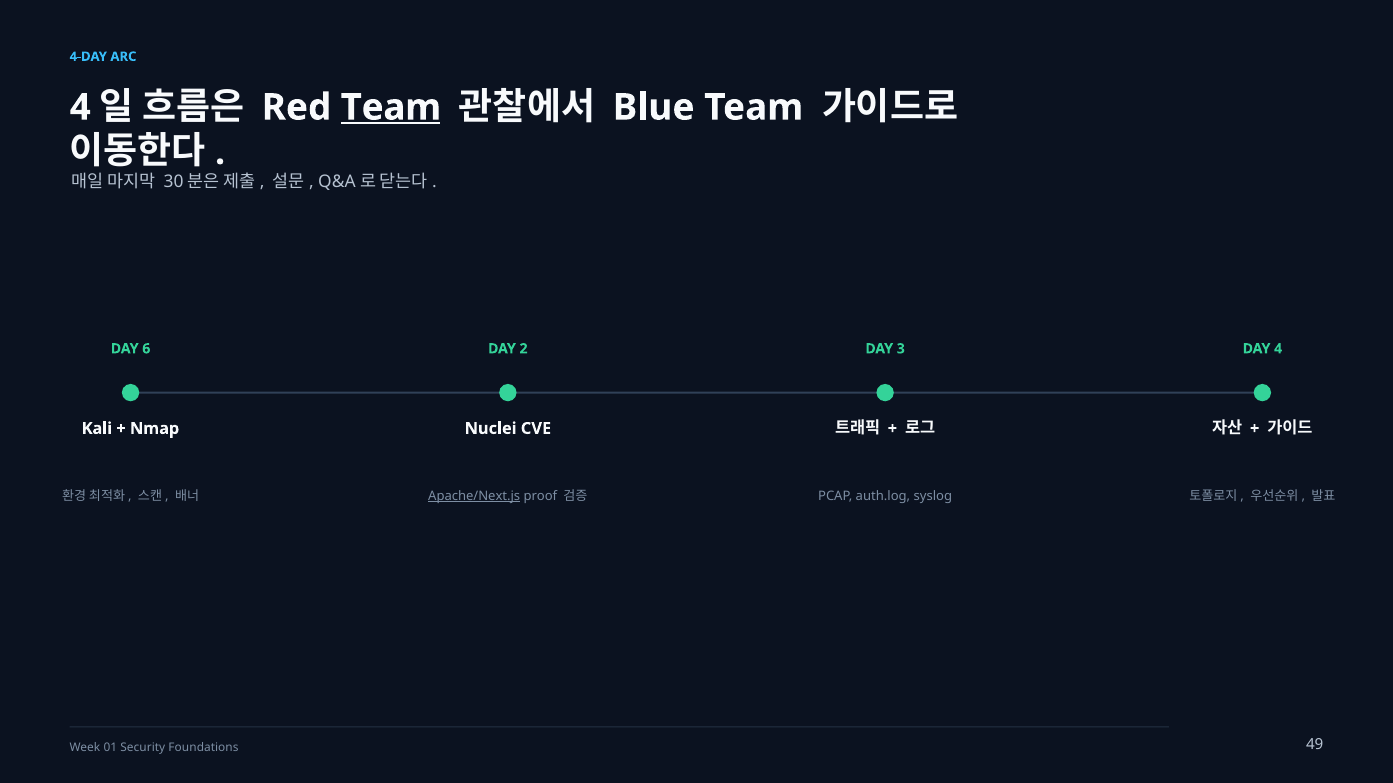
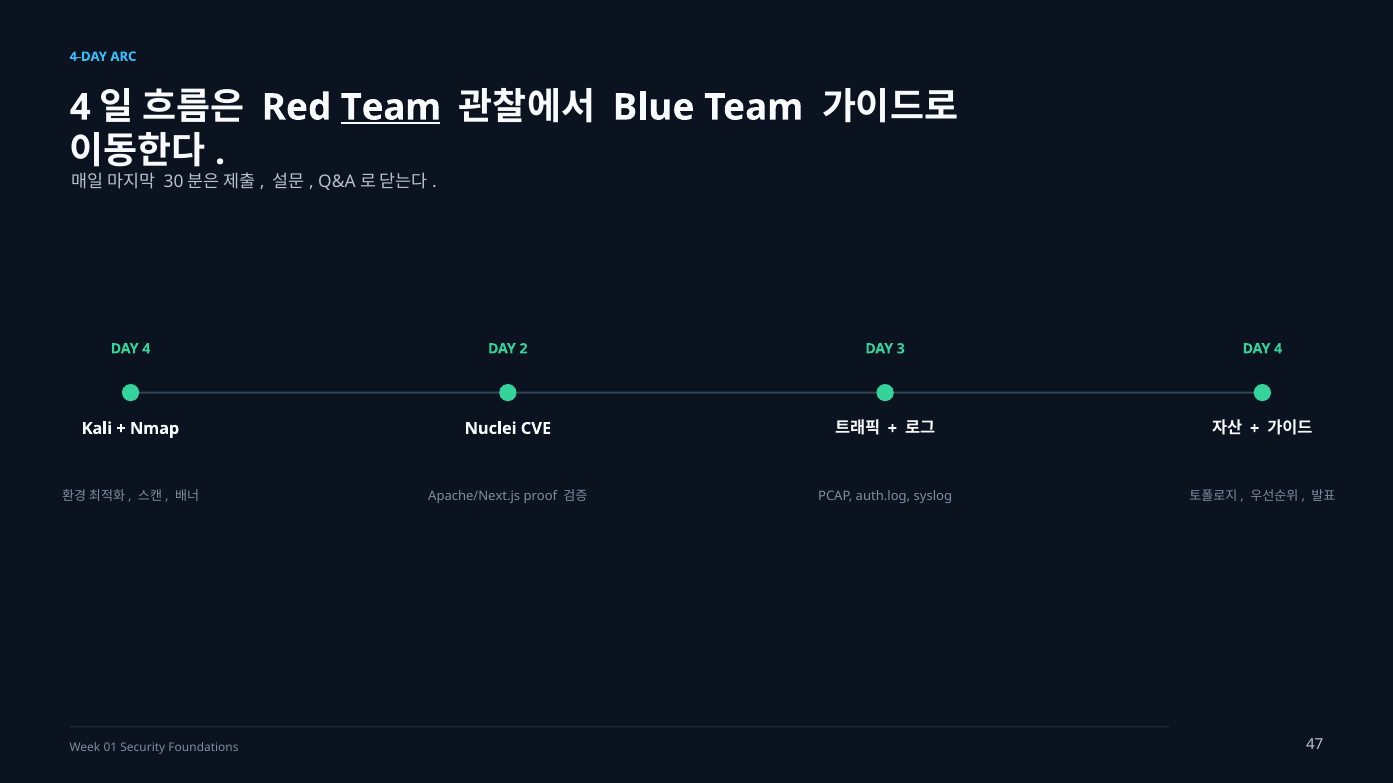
6 at (146, 349): 6 -> 4
Apache/Next.js underline: present -> none
49: 49 -> 47
